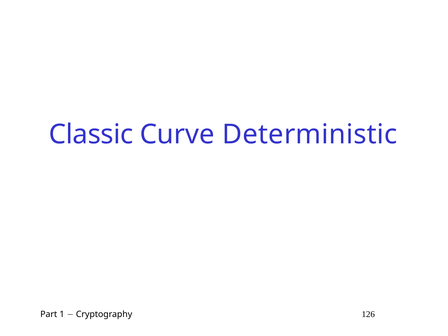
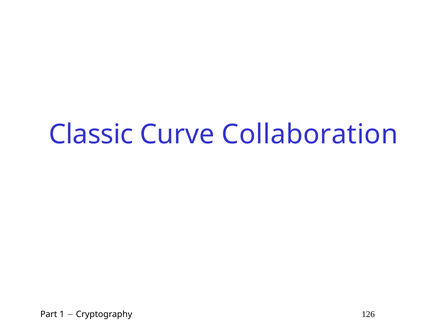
Deterministic: Deterministic -> Collaboration
